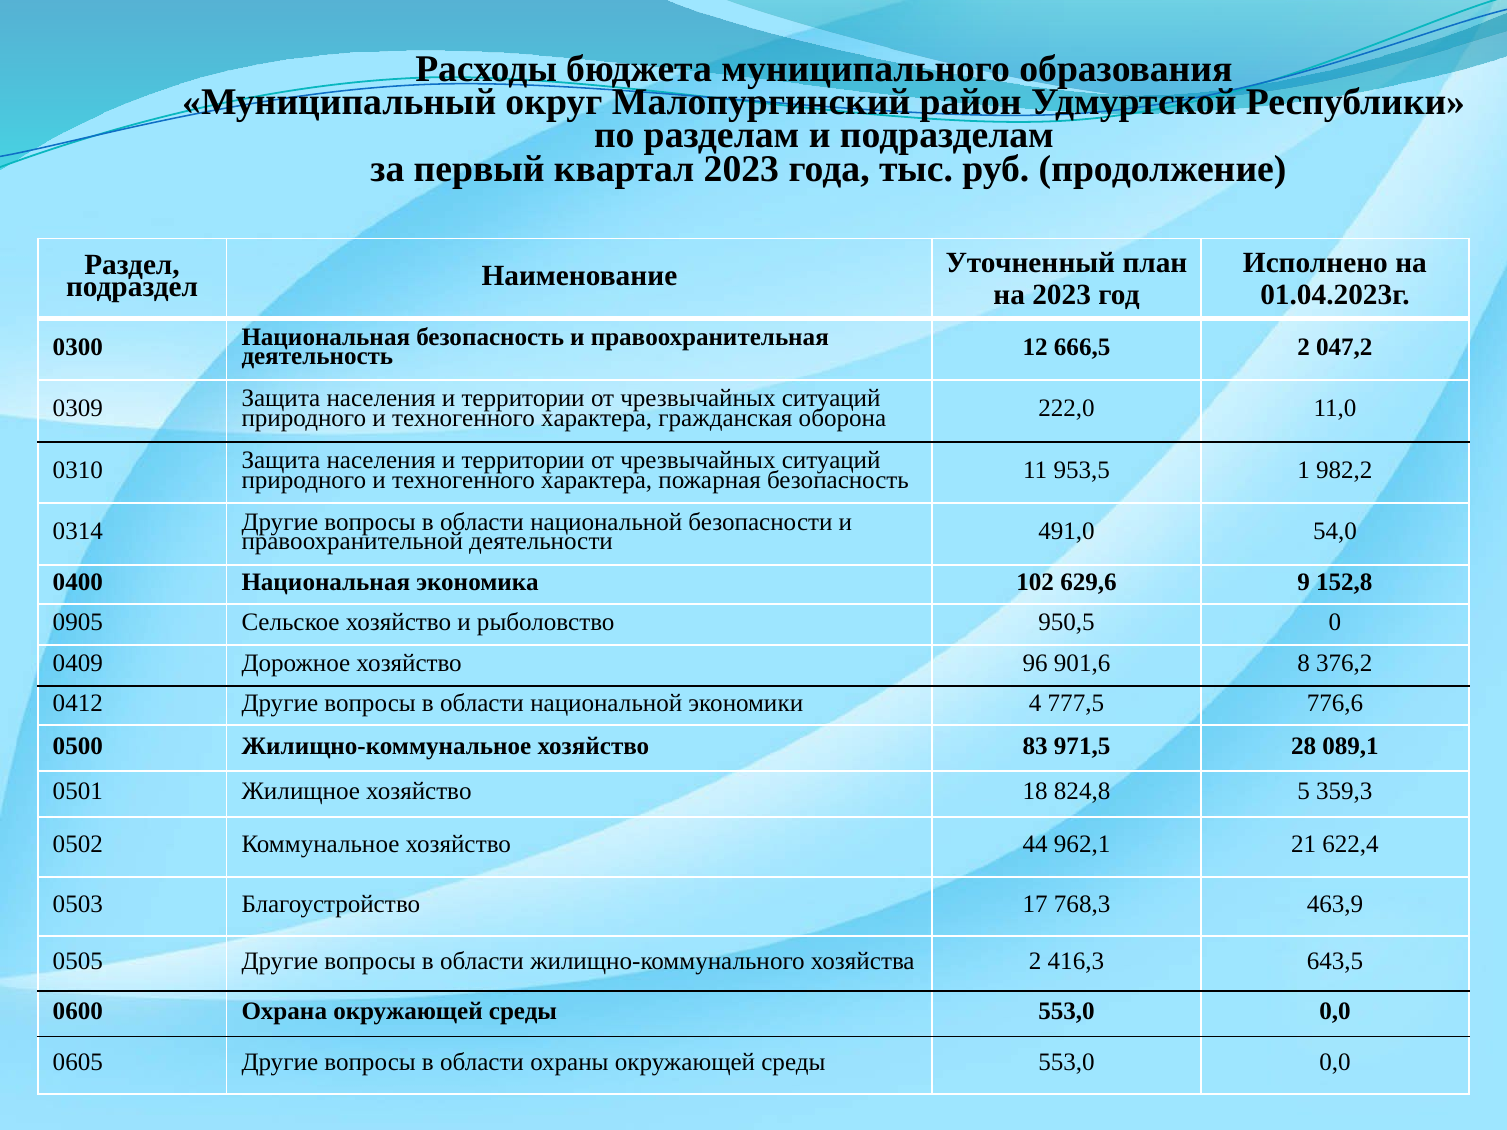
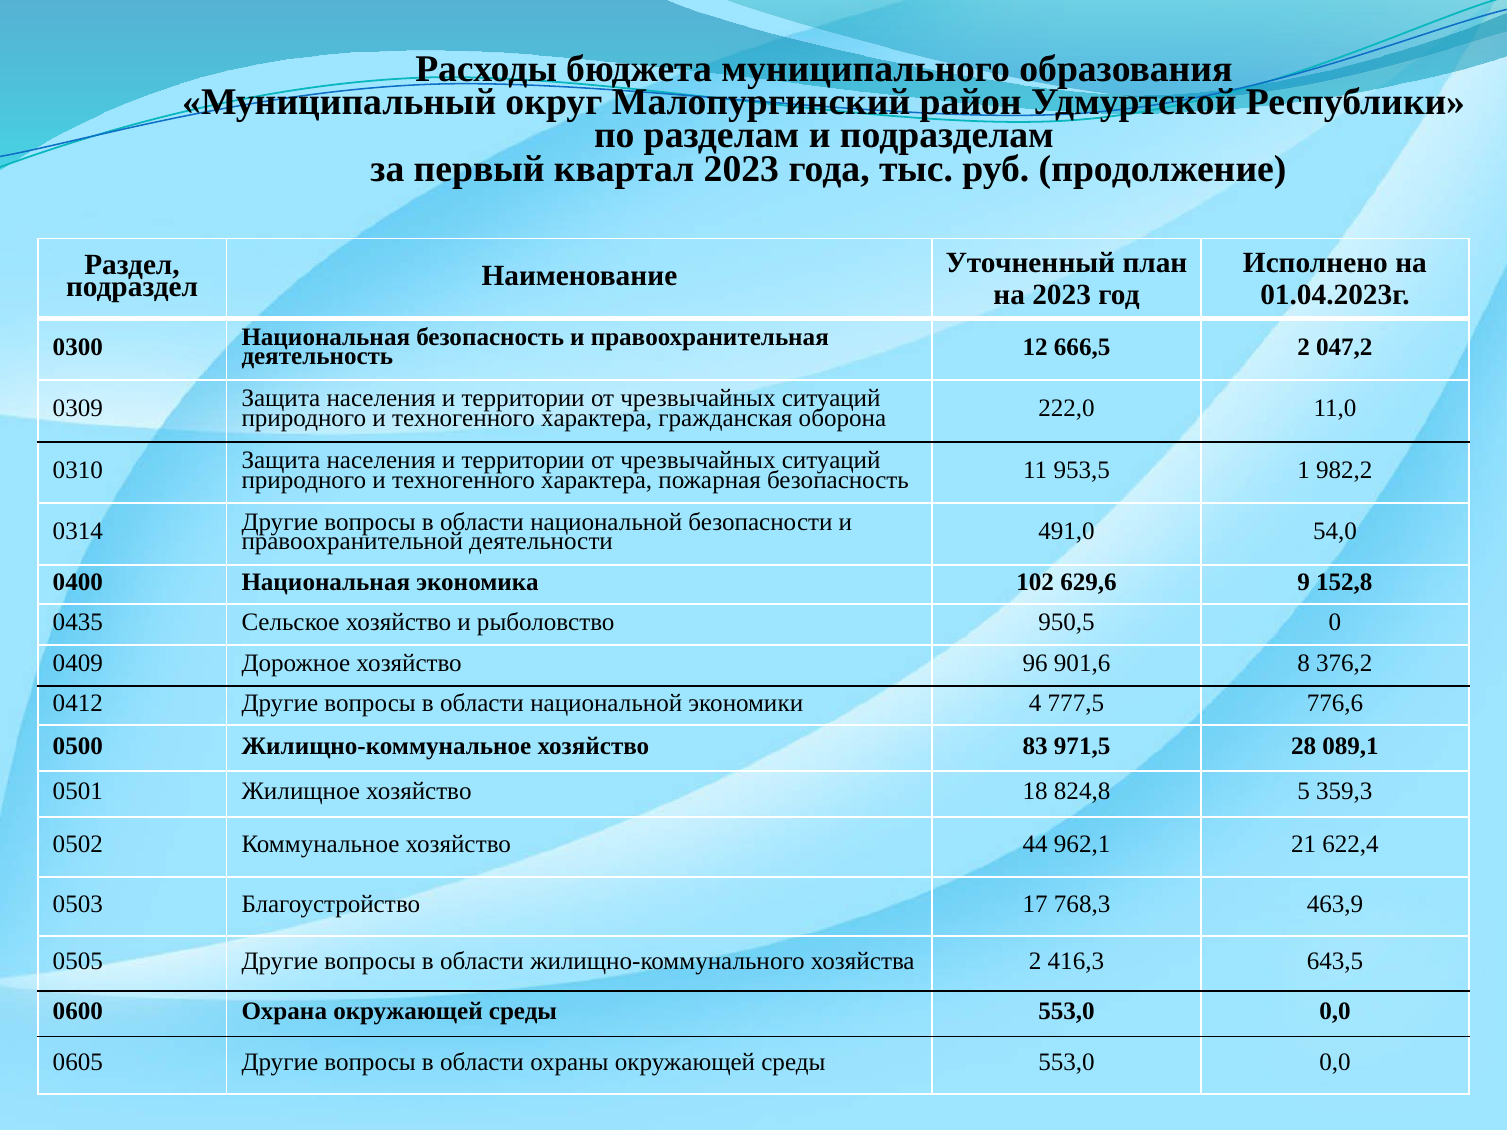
0905: 0905 -> 0435
